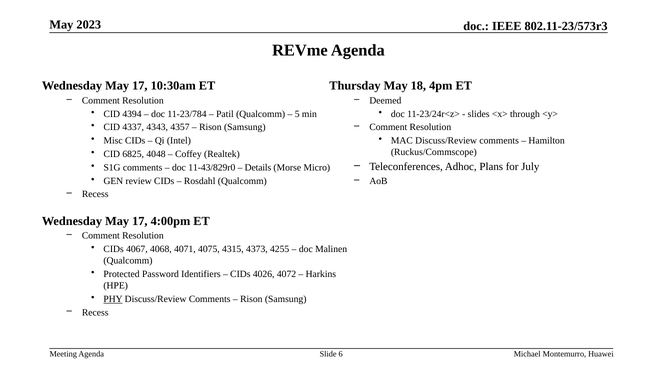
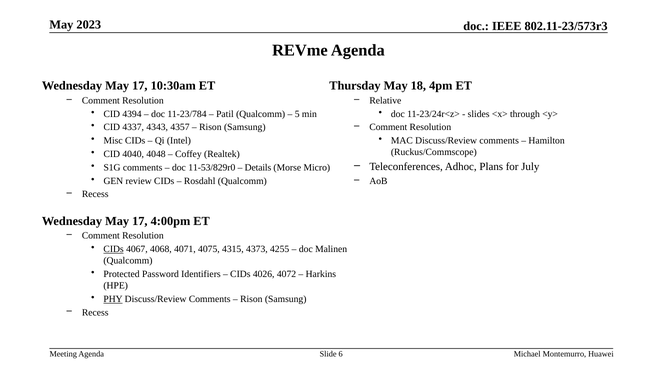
Deemed: Deemed -> Relative
6825: 6825 -> 4040
11-43/829r0: 11-43/829r0 -> 11-53/829r0
CIDs at (114, 250) underline: none -> present
